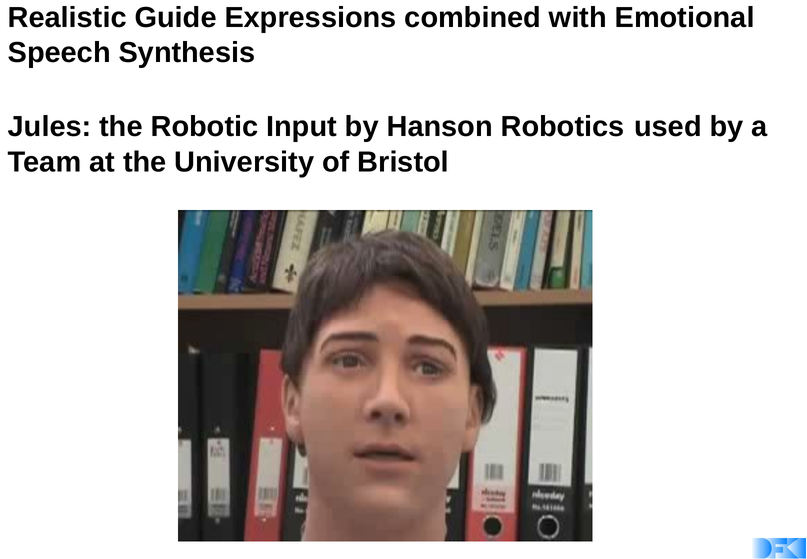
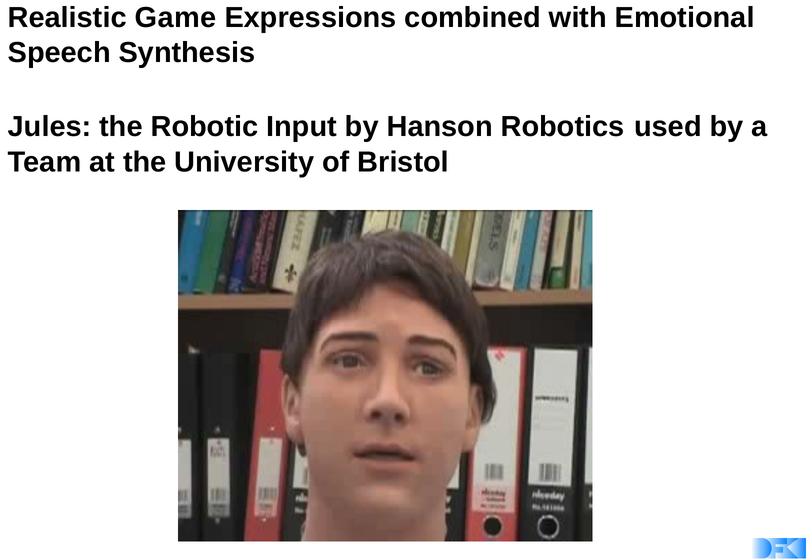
Guide: Guide -> Game
